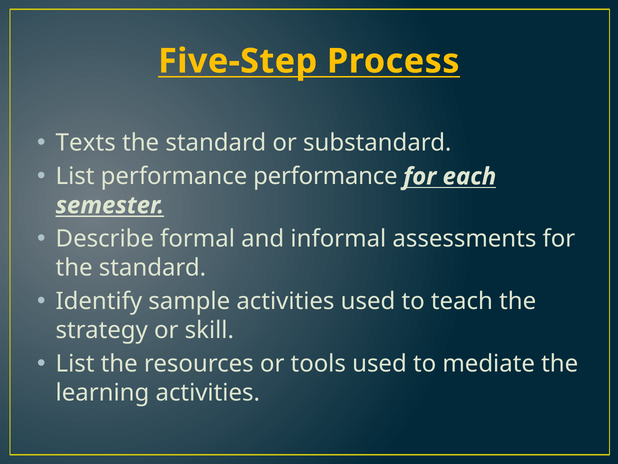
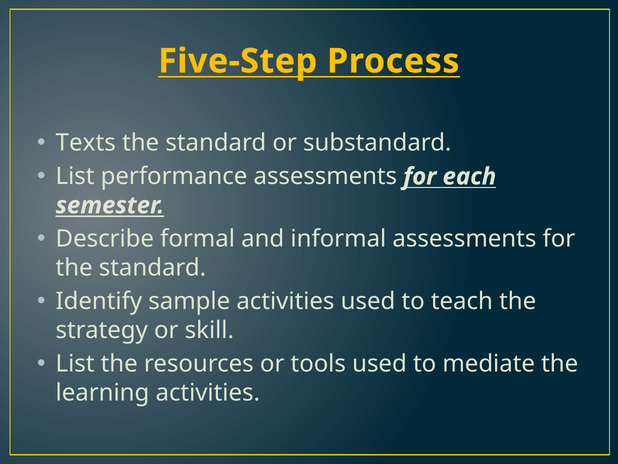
performance performance: performance -> assessments
